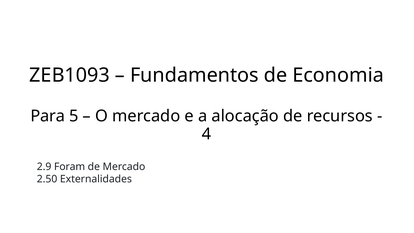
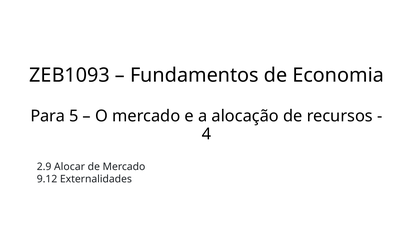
Foram: Foram -> Alocar
2.50: 2.50 -> 9.12
